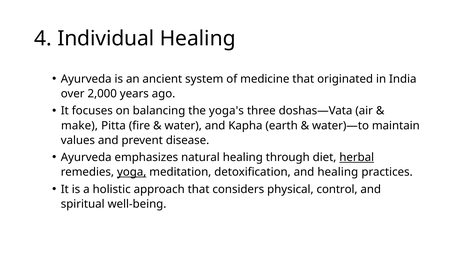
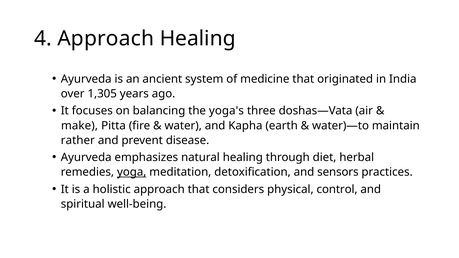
4 Individual: Individual -> Approach
2,000: 2,000 -> 1,305
values: values -> rather
herbal underline: present -> none
and healing: healing -> sensors
